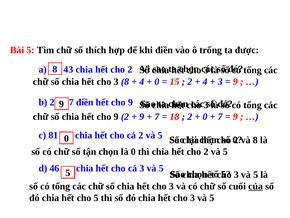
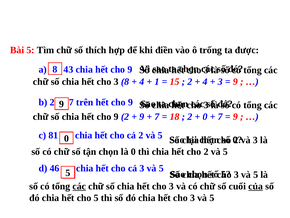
2 at (130, 69): 2 -> 9
0 at (157, 81): 0 -> 1
7 điền: điền -> trên
và 8: 8 -> 3
các at (79, 186) underline: none -> present
